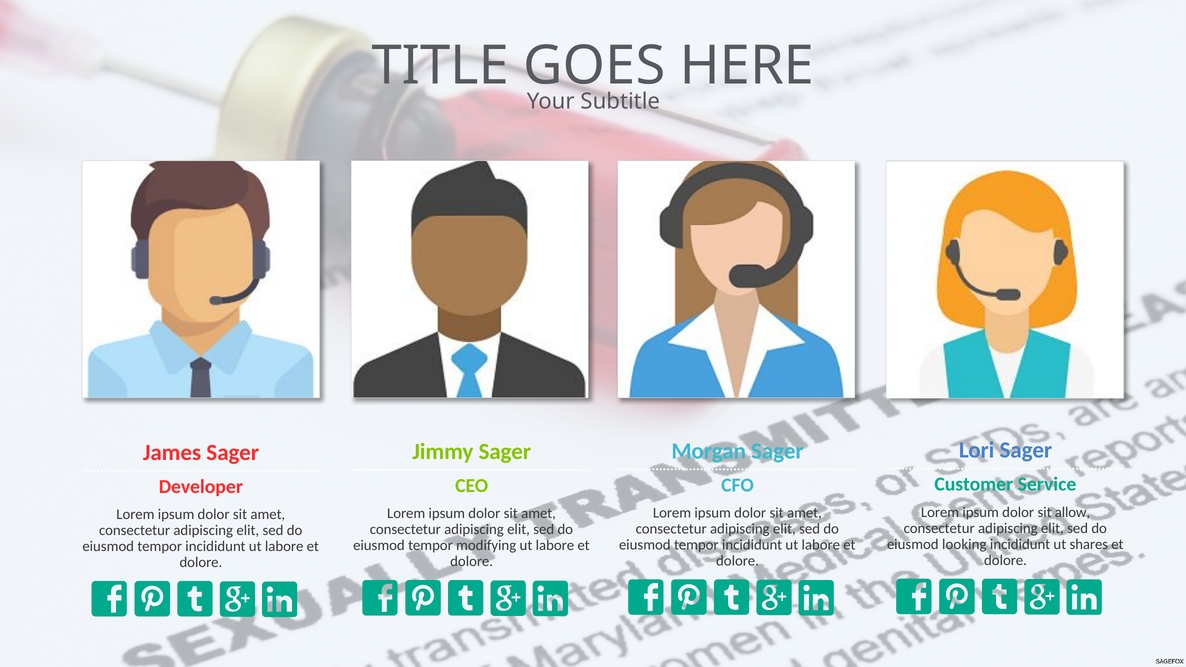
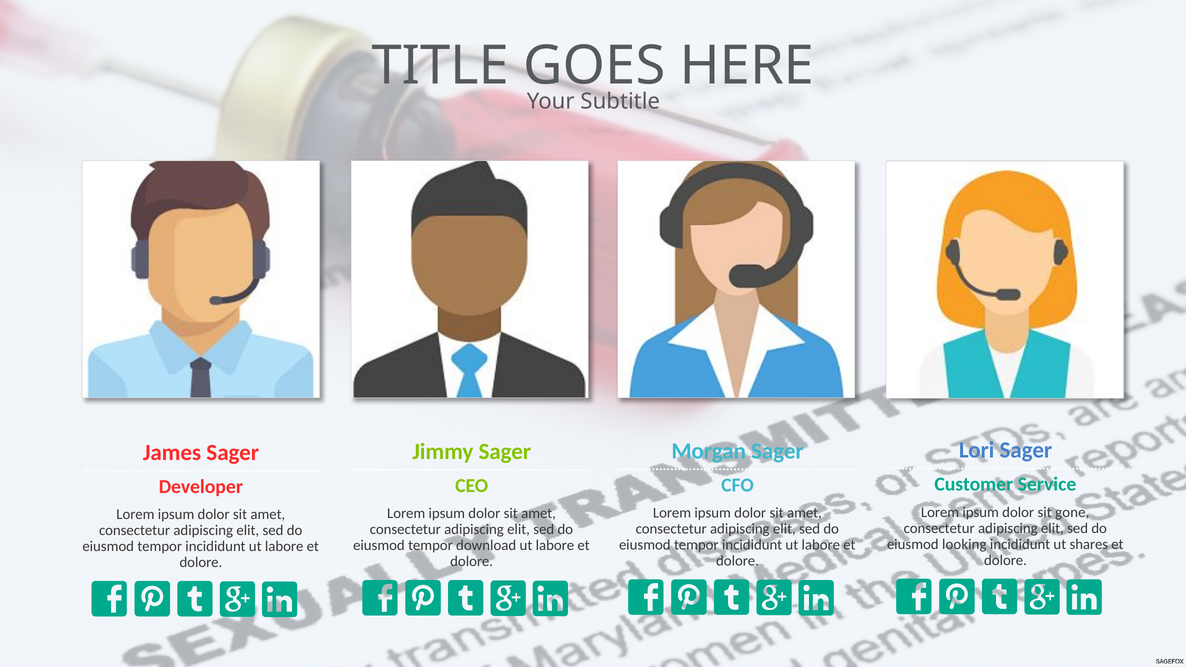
allow: allow -> gone
modifying: modifying -> download
